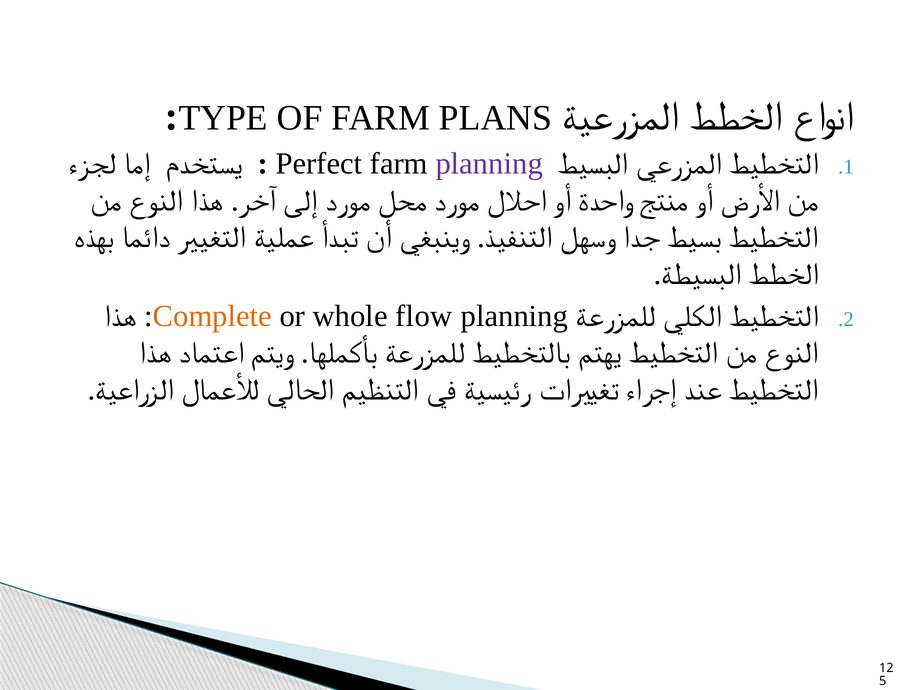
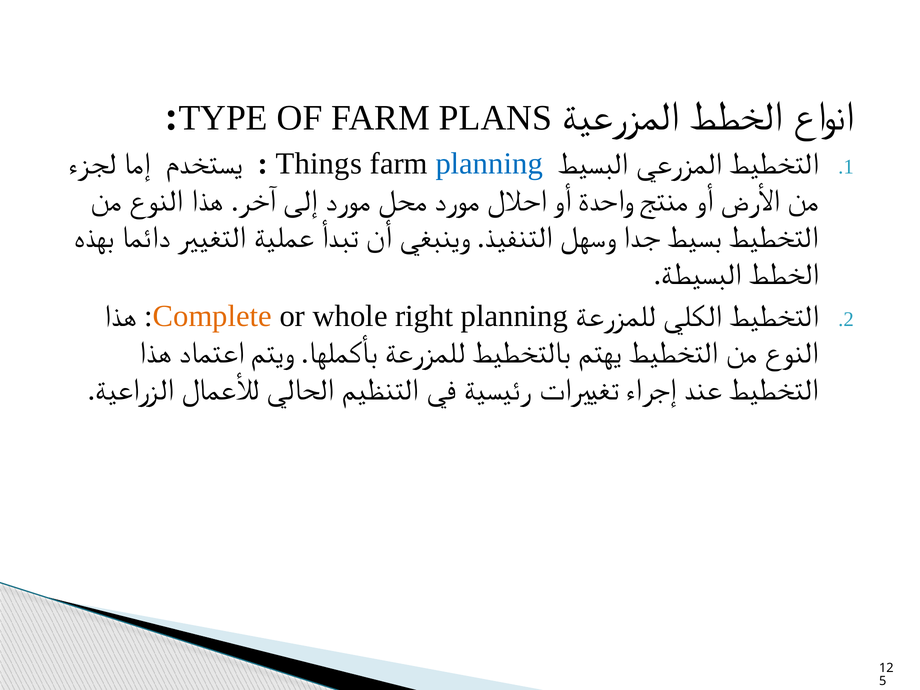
Perfect: Perfect -> Things
planning at (489, 164) colour: purple -> blue
flow: flow -> right
